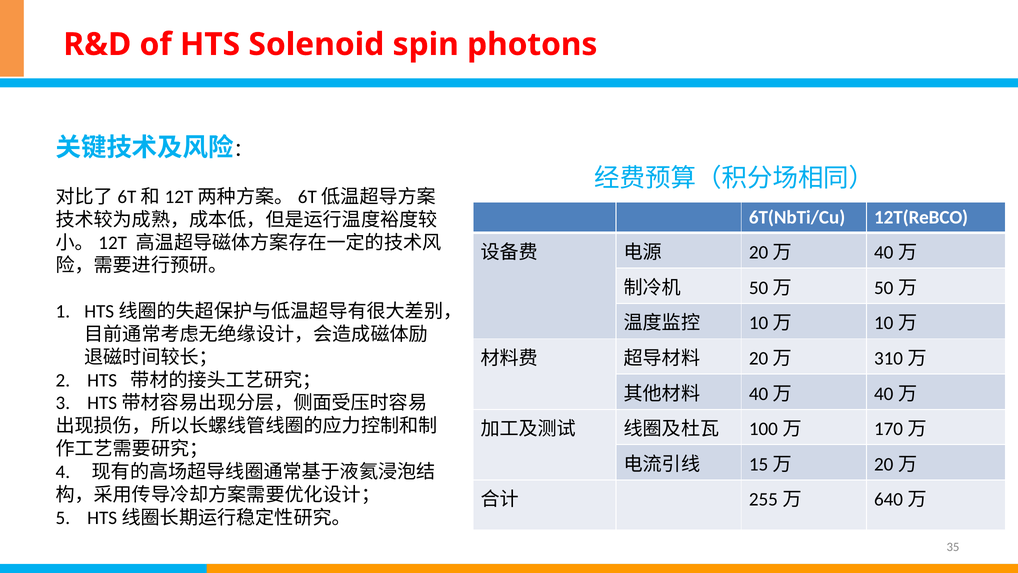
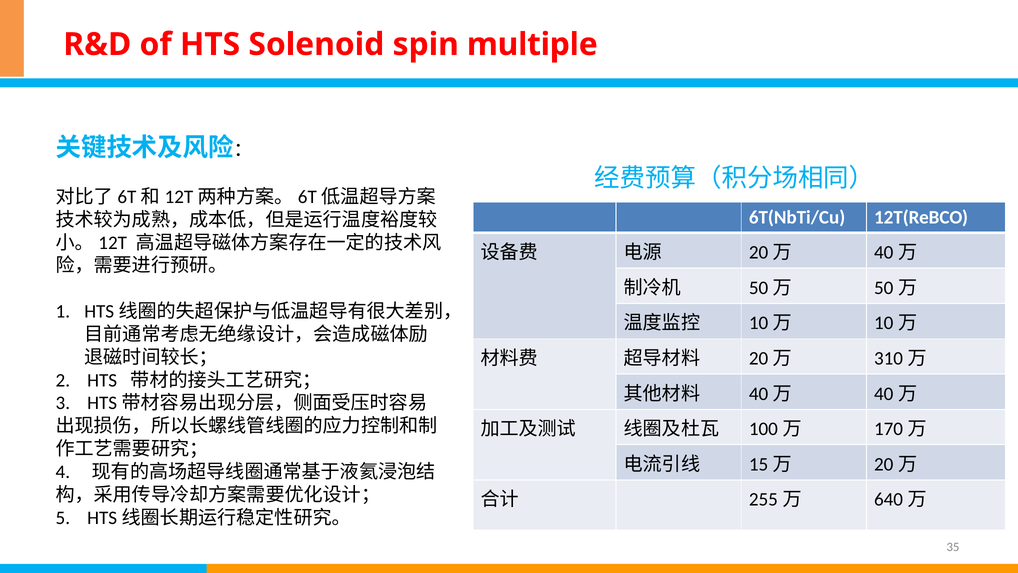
photons: photons -> multiple
